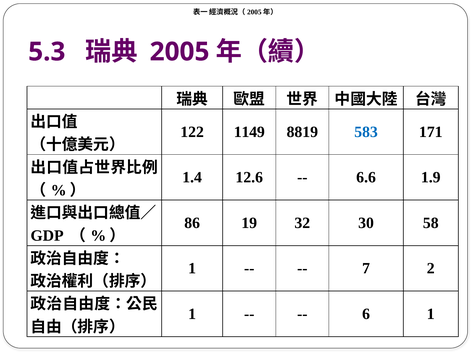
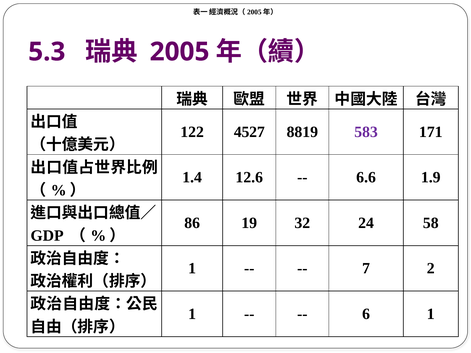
1149: 1149 -> 4527
583 colour: blue -> purple
30: 30 -> 24
